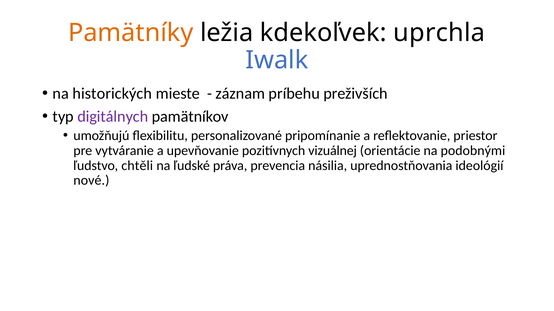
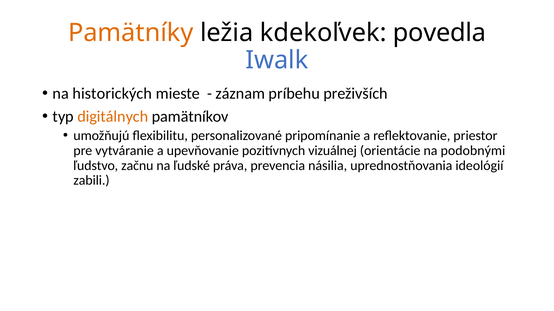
uprchla: uprchla -> povedla
digitálnych colour: purple -> orange
chtěli: chtěli -> začnu
nové: nové -> zabili
